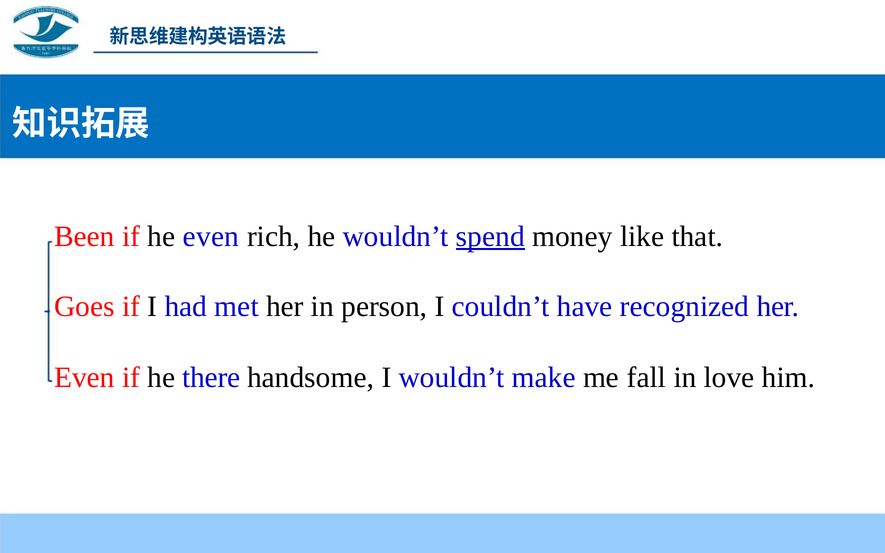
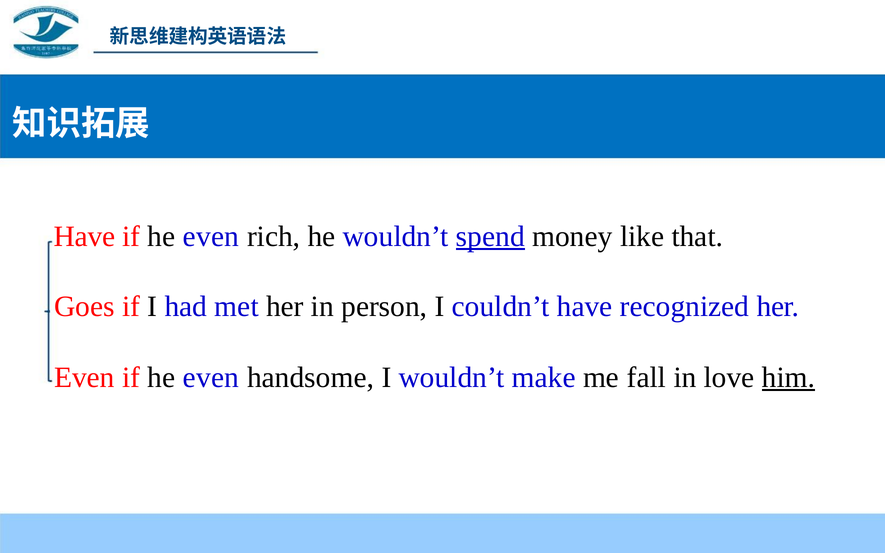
Been at (84, 236): Been -> Have
Even if he there: there -> even
him underline: none -> present
